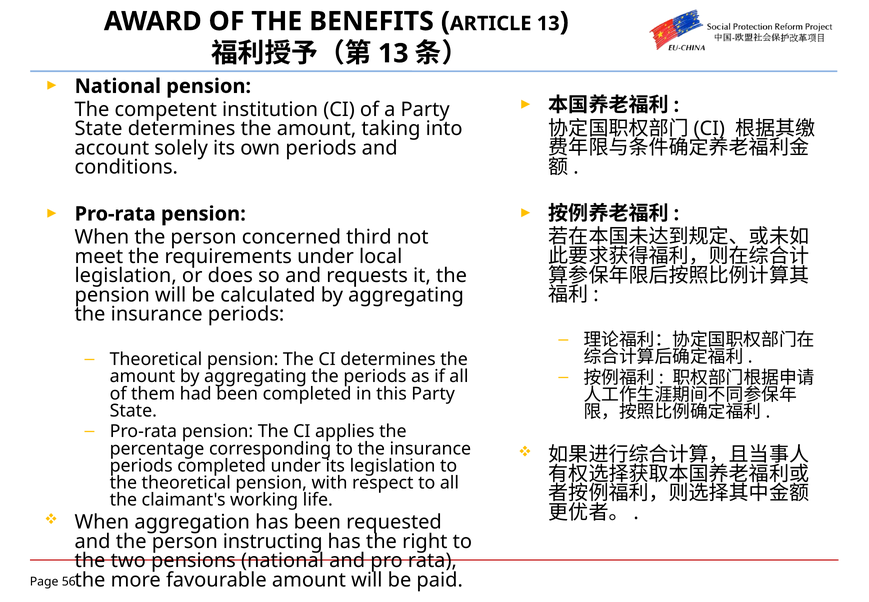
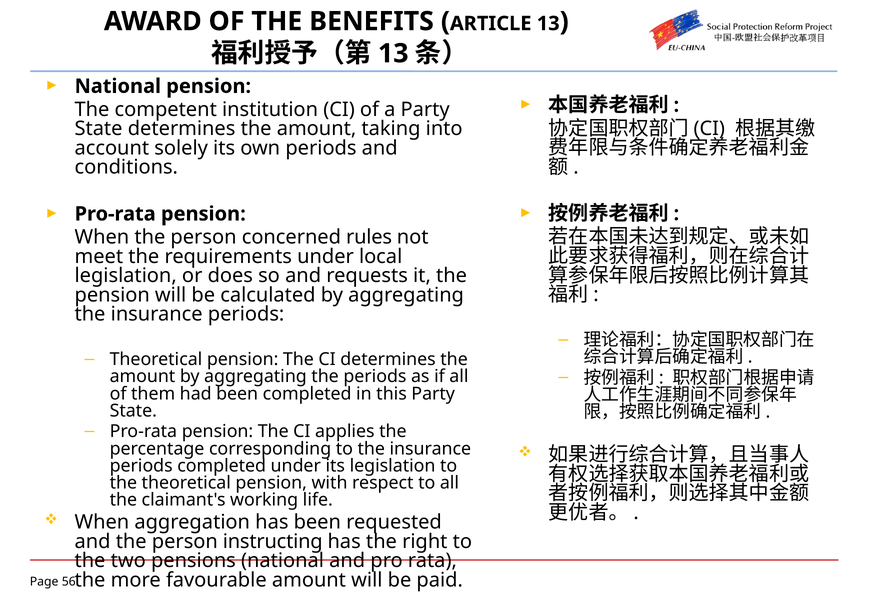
third: third -> rules
